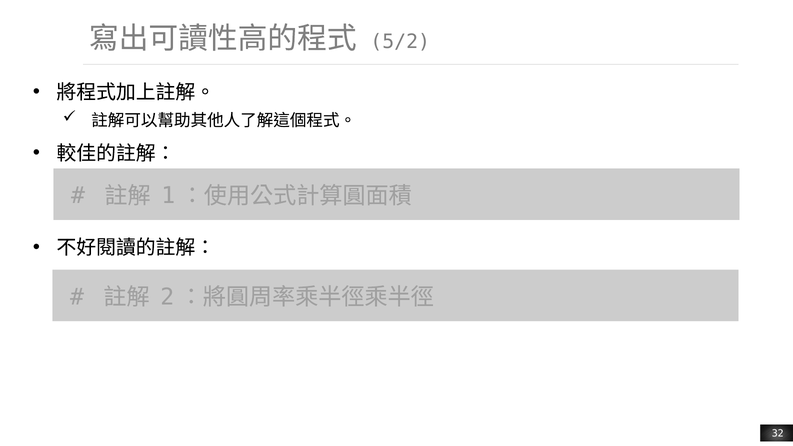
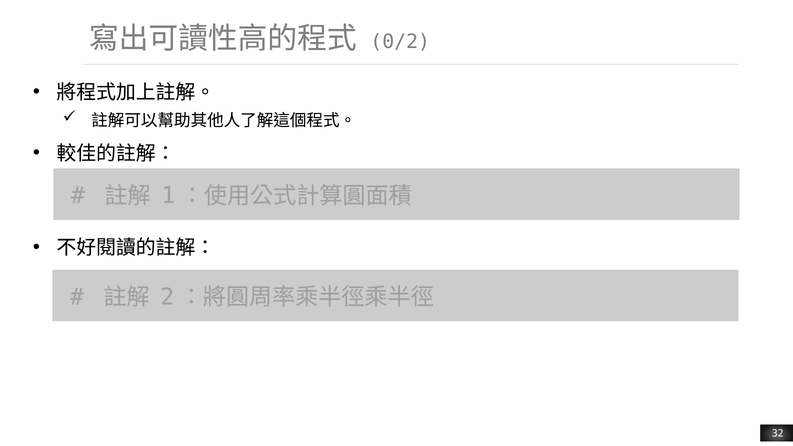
5/2: 5/2 -> 0/2
